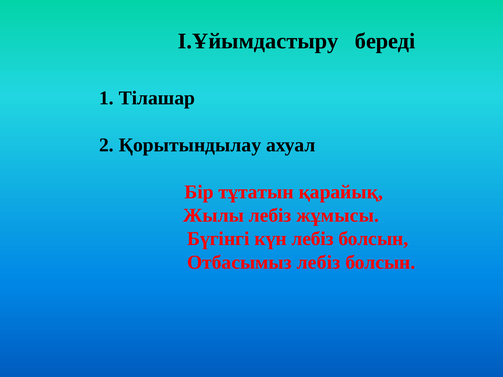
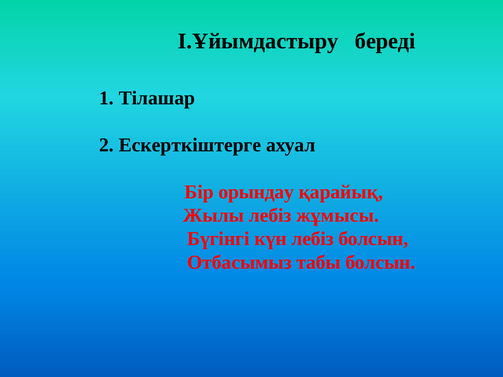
Қорытындылау: Қорытындылау -> Ескерткіштерге
тұтатын: тұтатын -> орындау
Отбасымыз лебіз: лебіз -> табы
